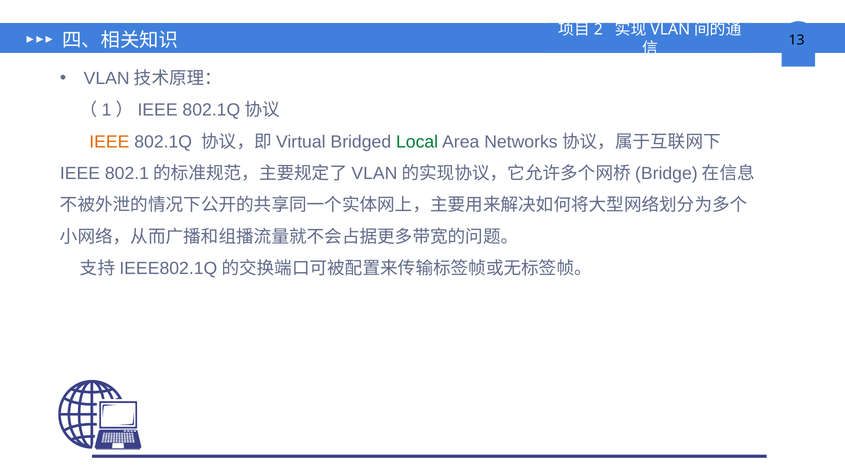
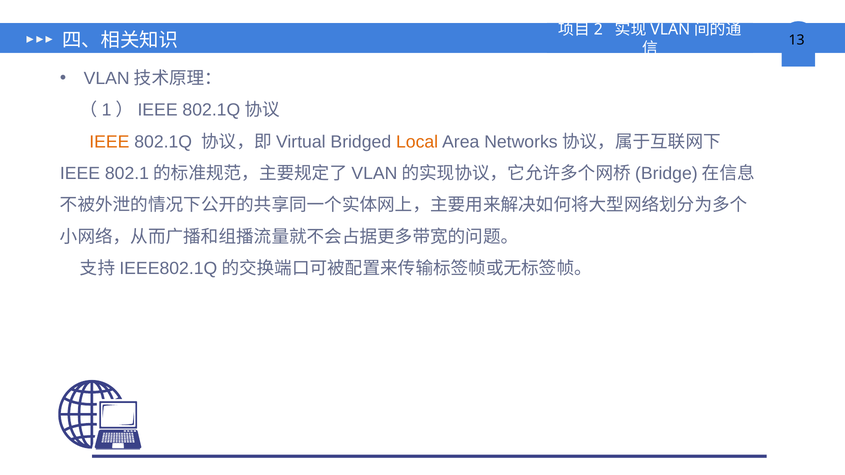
Local colour: green -> orange
